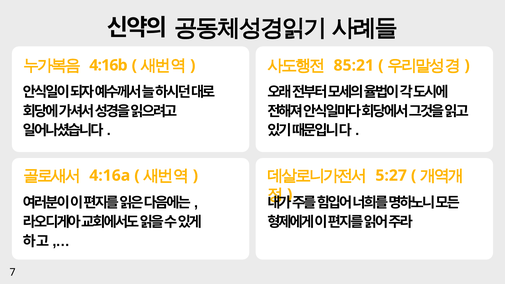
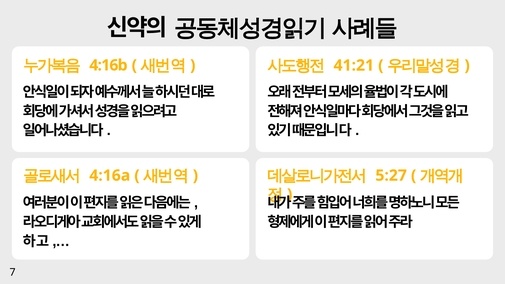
85:21: 85:21 -> 41:21
